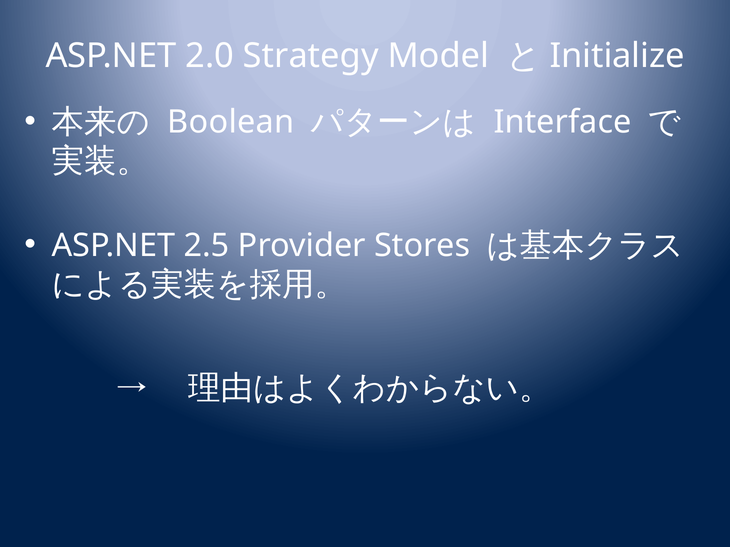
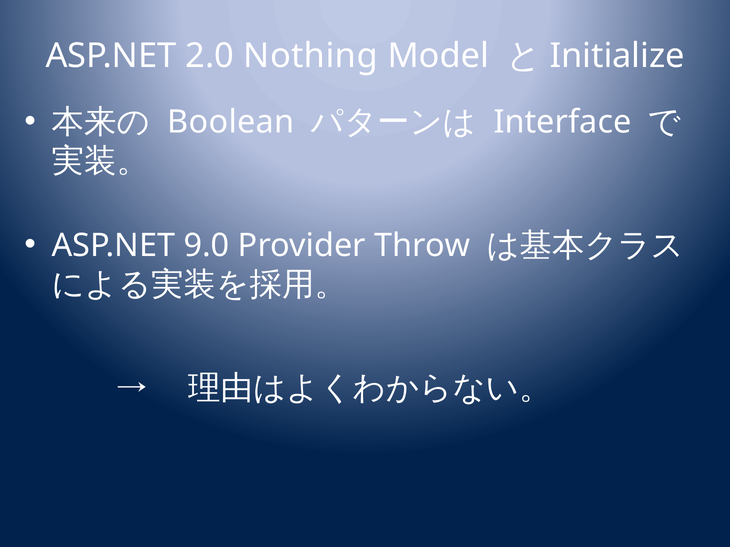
Strategy: Strategy -> Nothing
2.5: 2.5 -> 9.0
Stores: Stores -> Throw
